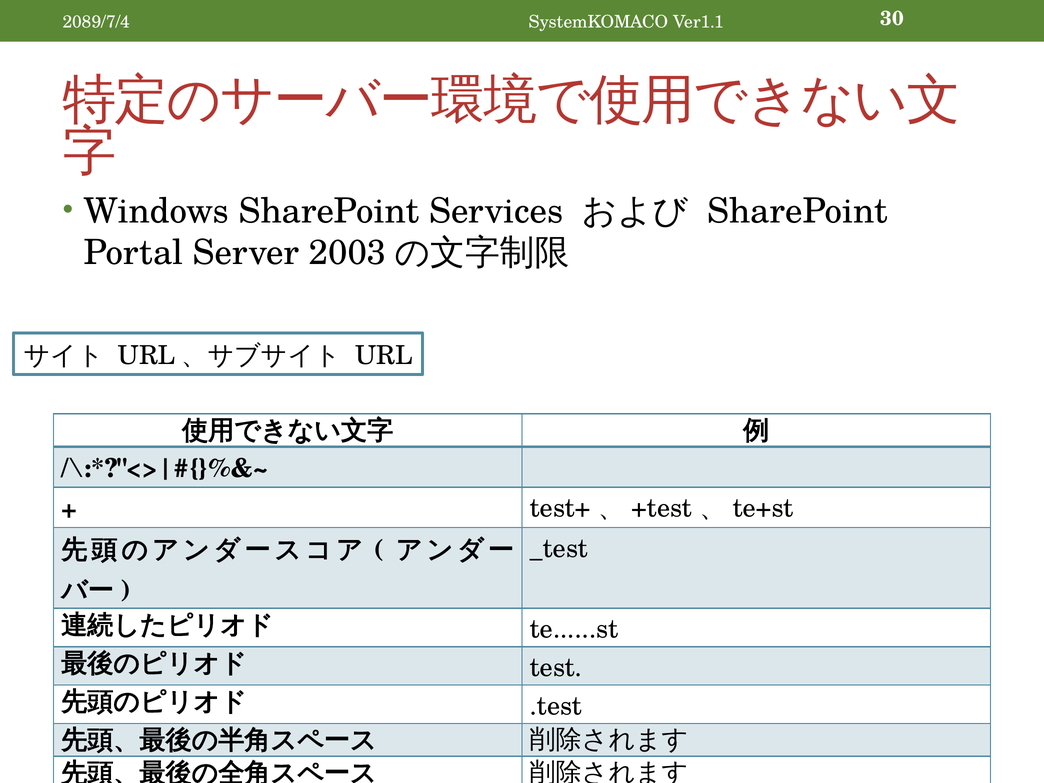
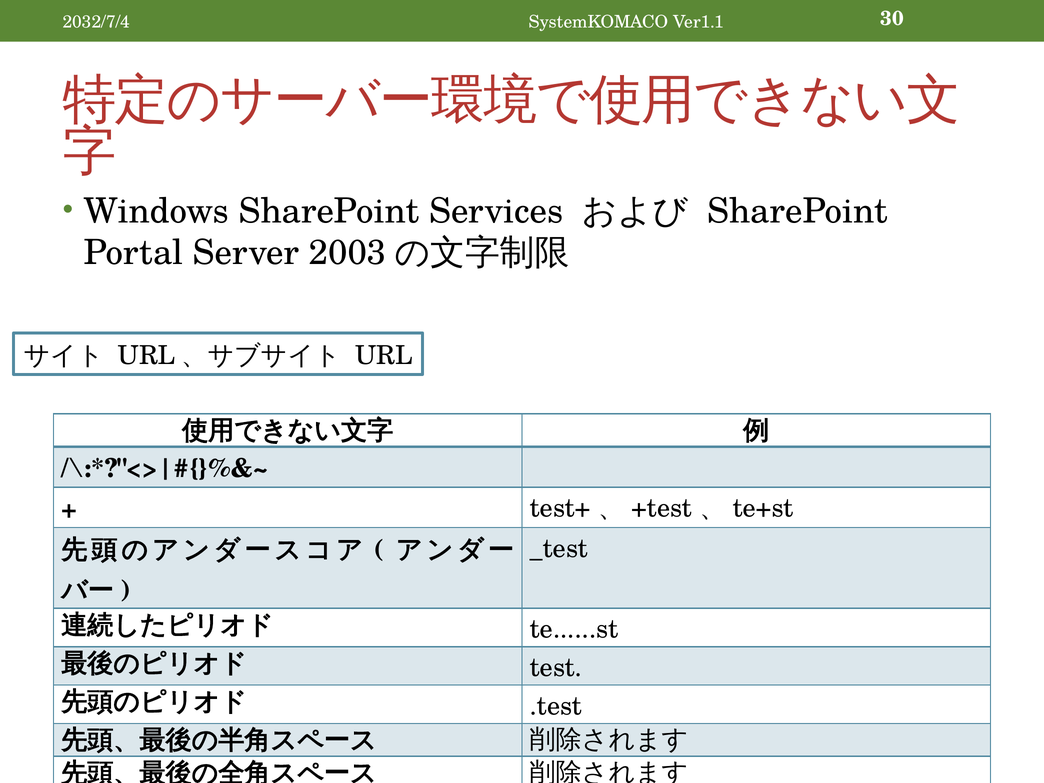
2089/7/4: 2089/7/4 -> 2032/7/4
